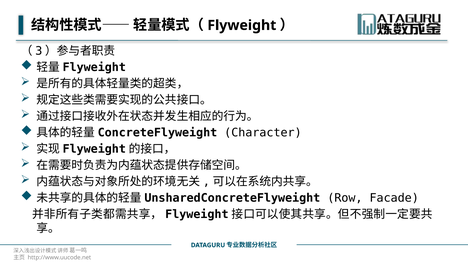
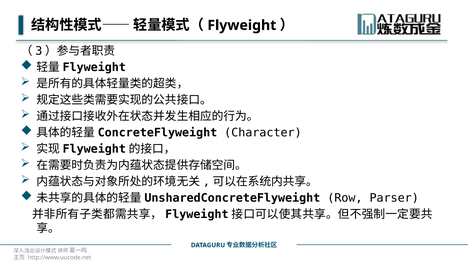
Facade: Facade -> Parser
